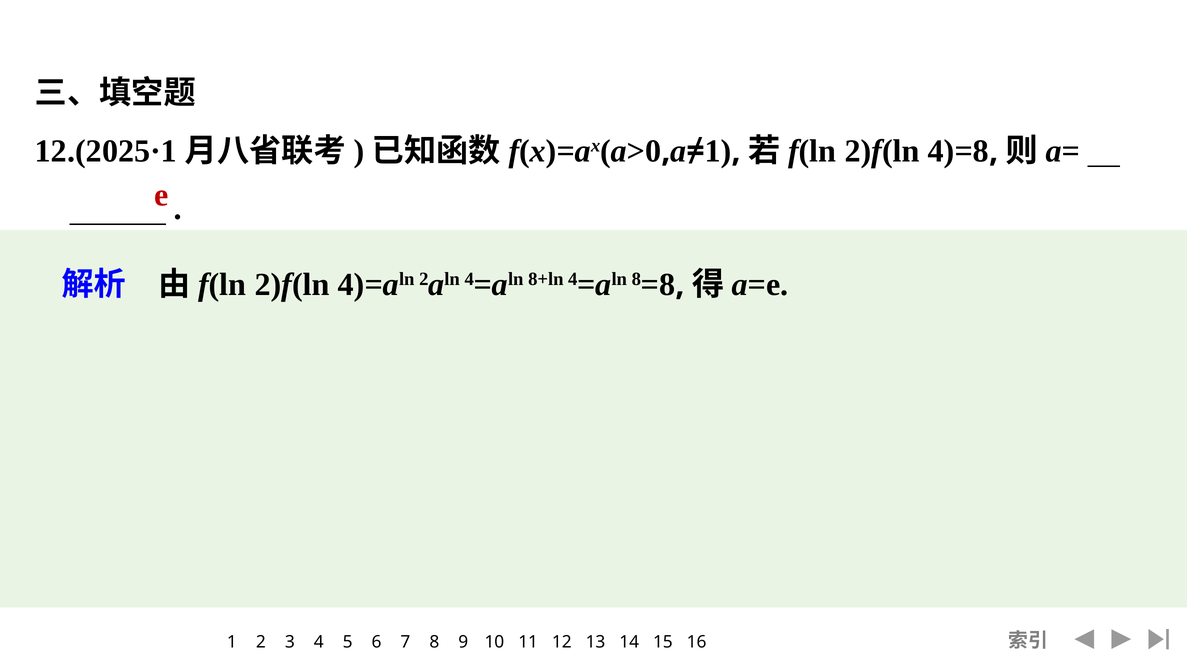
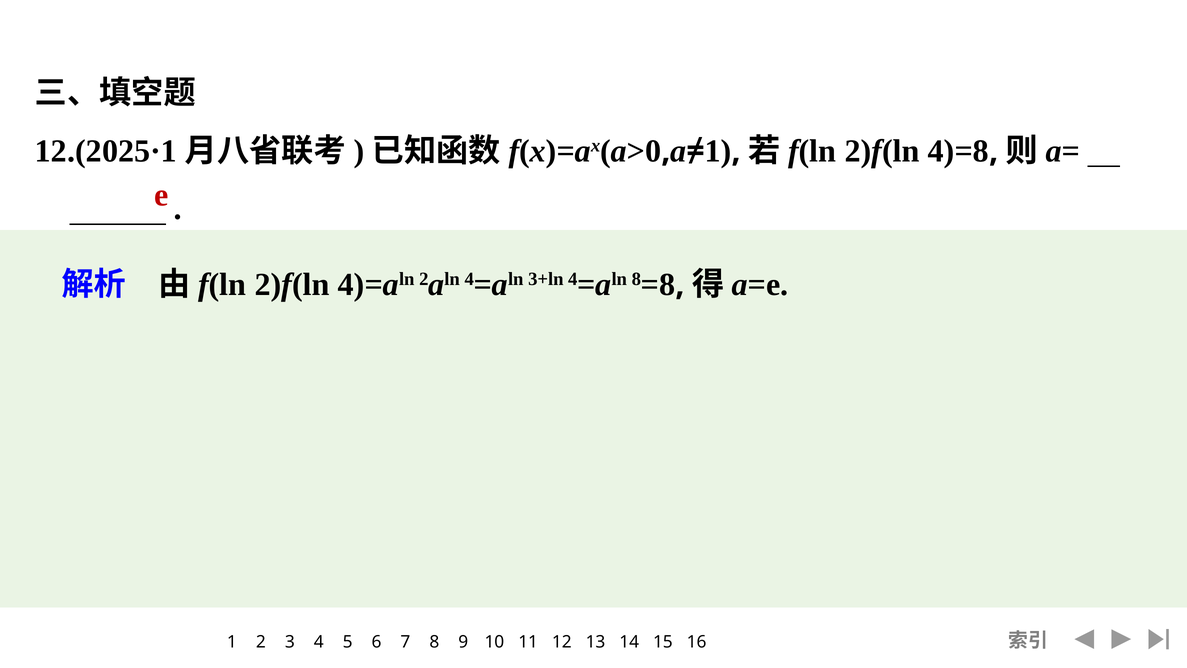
8+ln: 8+ln -> 3+ln
